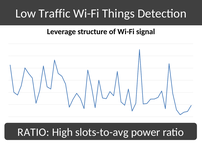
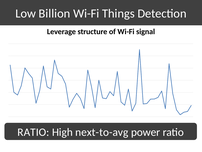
Traffic: Traffic -> Billion
slots-to-avg: slots-to-avg -> next-to-avg
